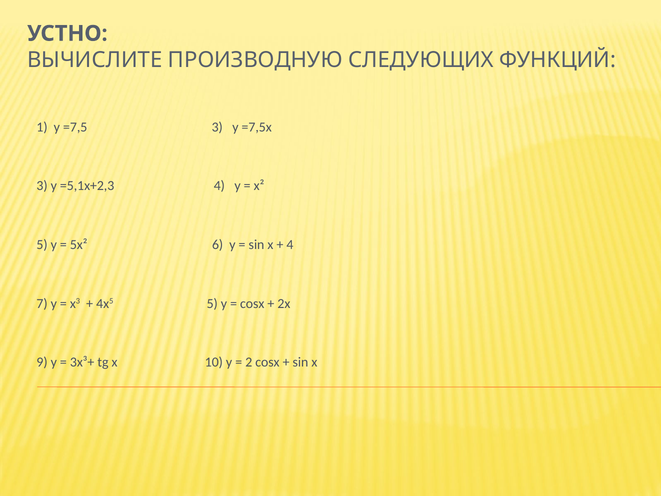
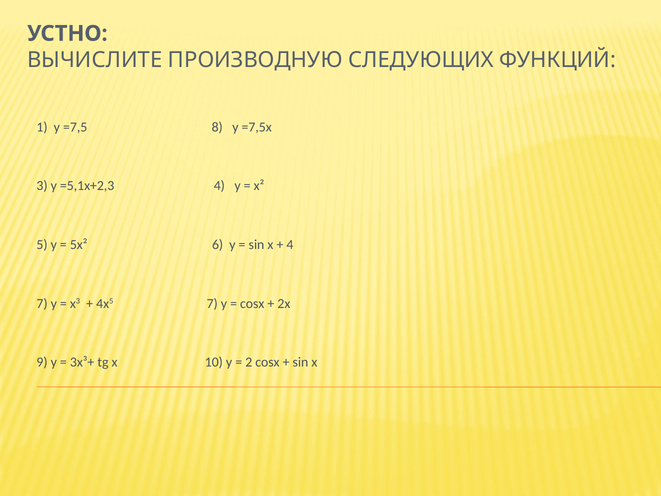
=7,5 3: 3 -> 8
4x5 5: 5 -> 7
